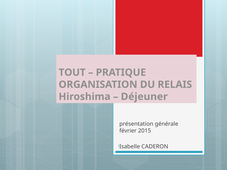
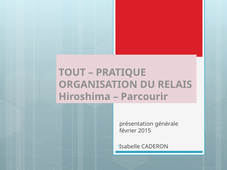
Déjeuner: Déjeuner -> Parcourir
